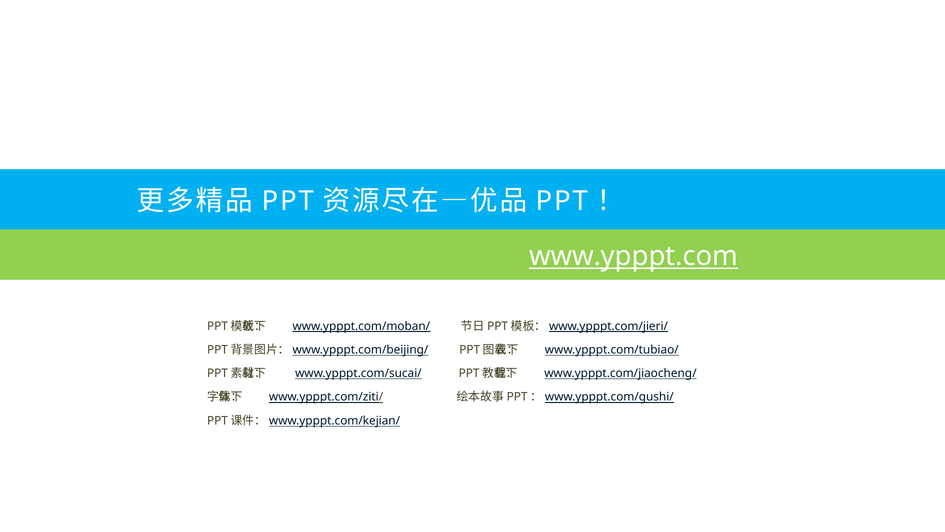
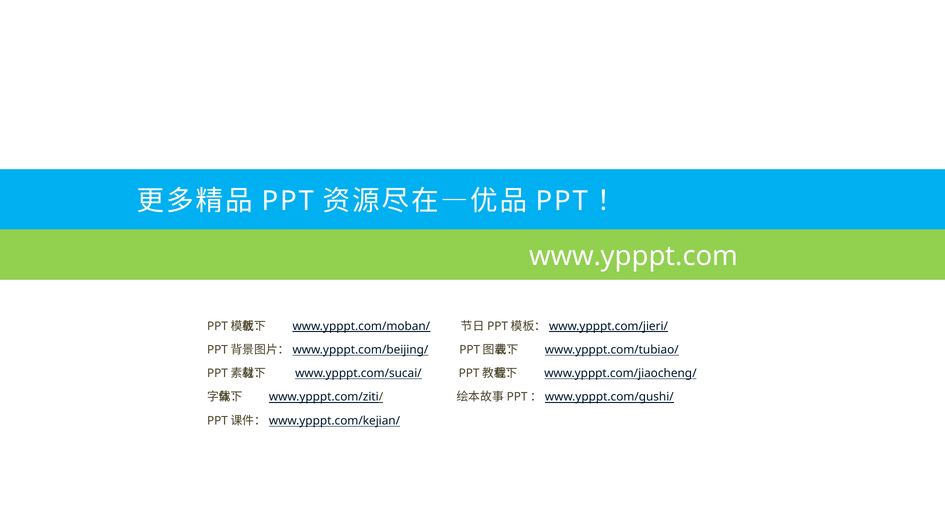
www.ypppt.com underline: present -> none
